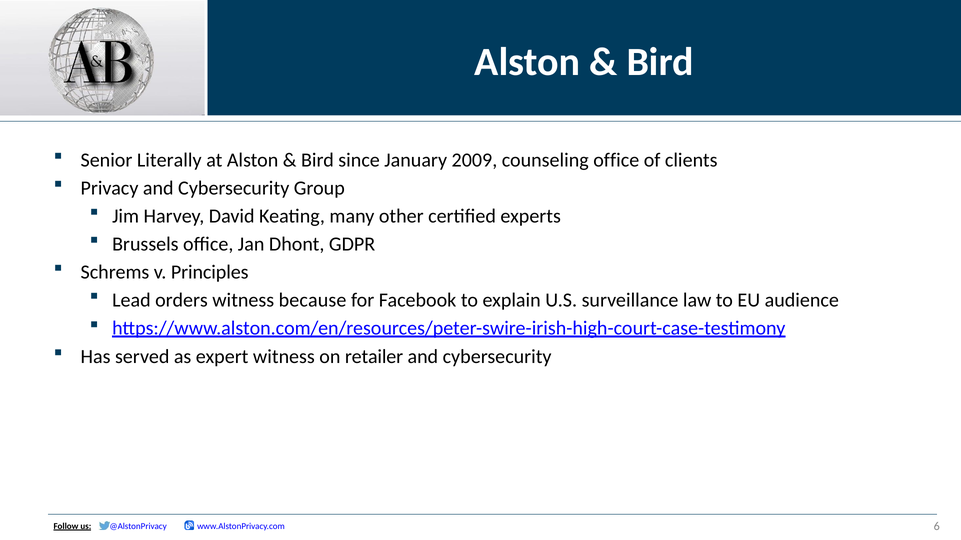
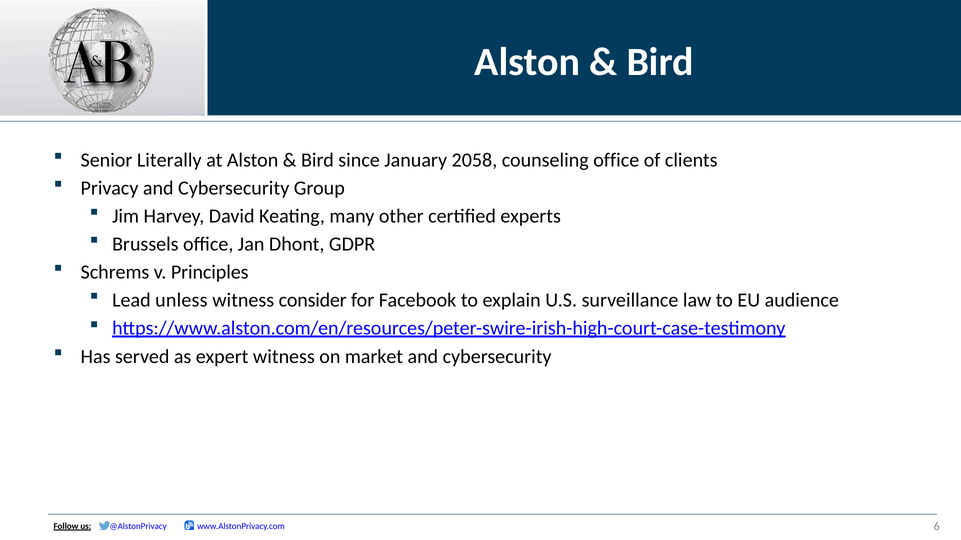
2009: 2009 -> 2058
orders: orders -> unless
because: because -> consider
retailer: retailer -> market
